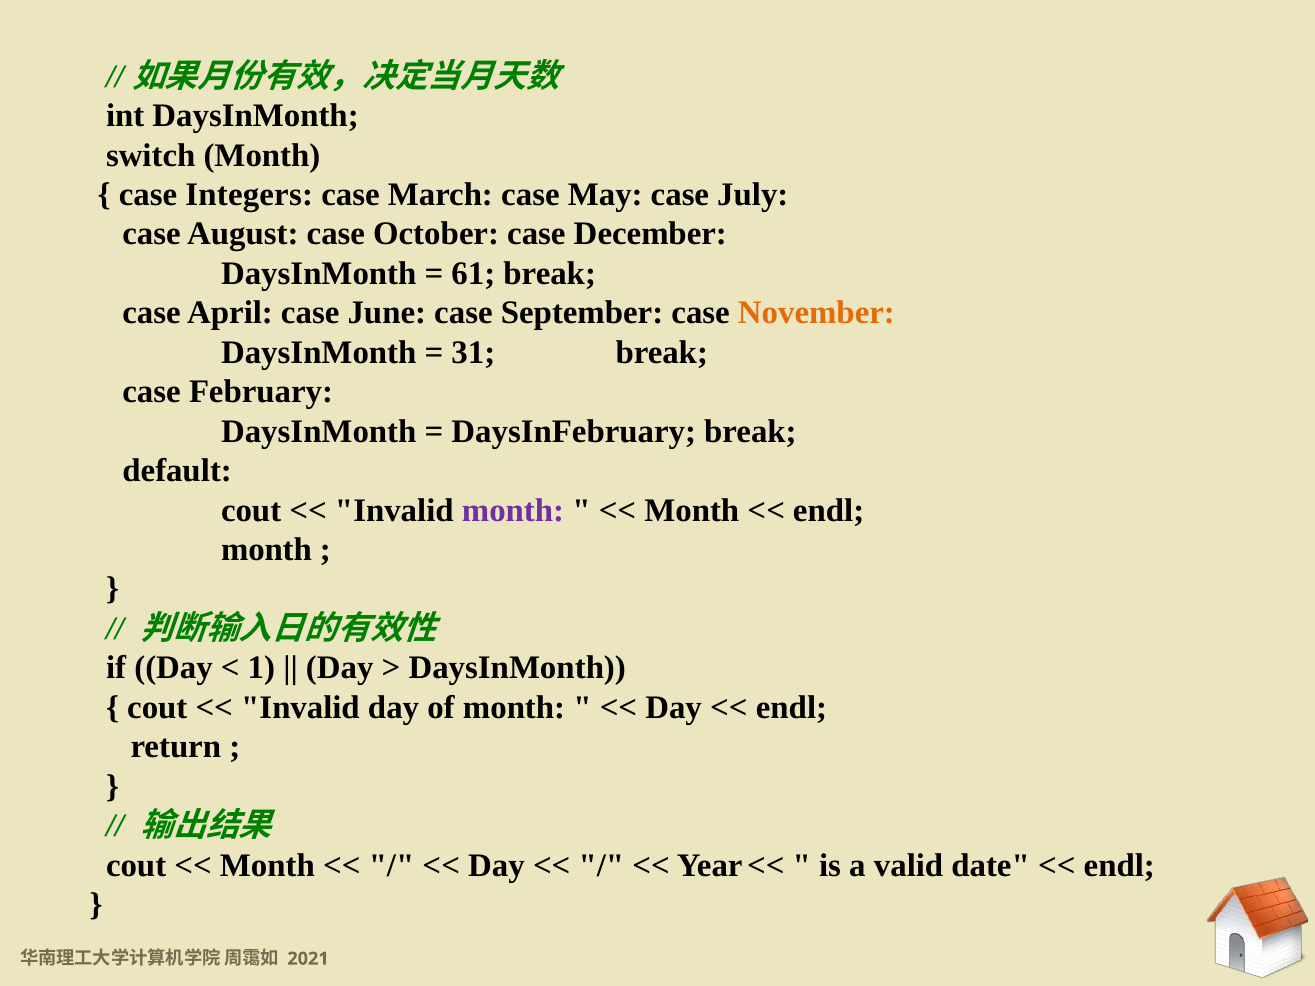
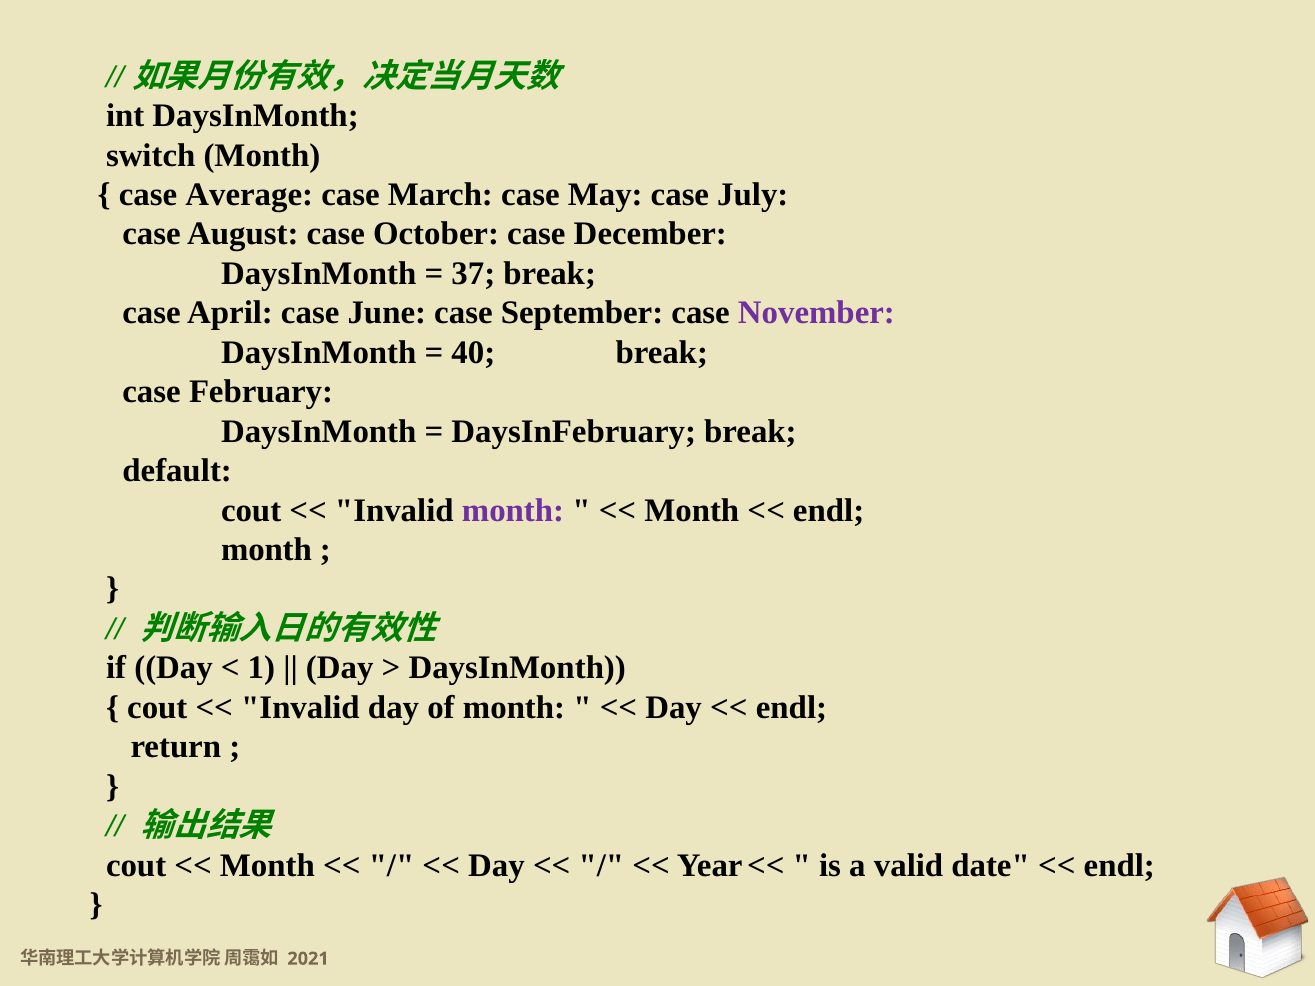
Integers: Integers -> Average
61: 61 -> 37
November colour: orange -> purple
31: 31 -> 40
